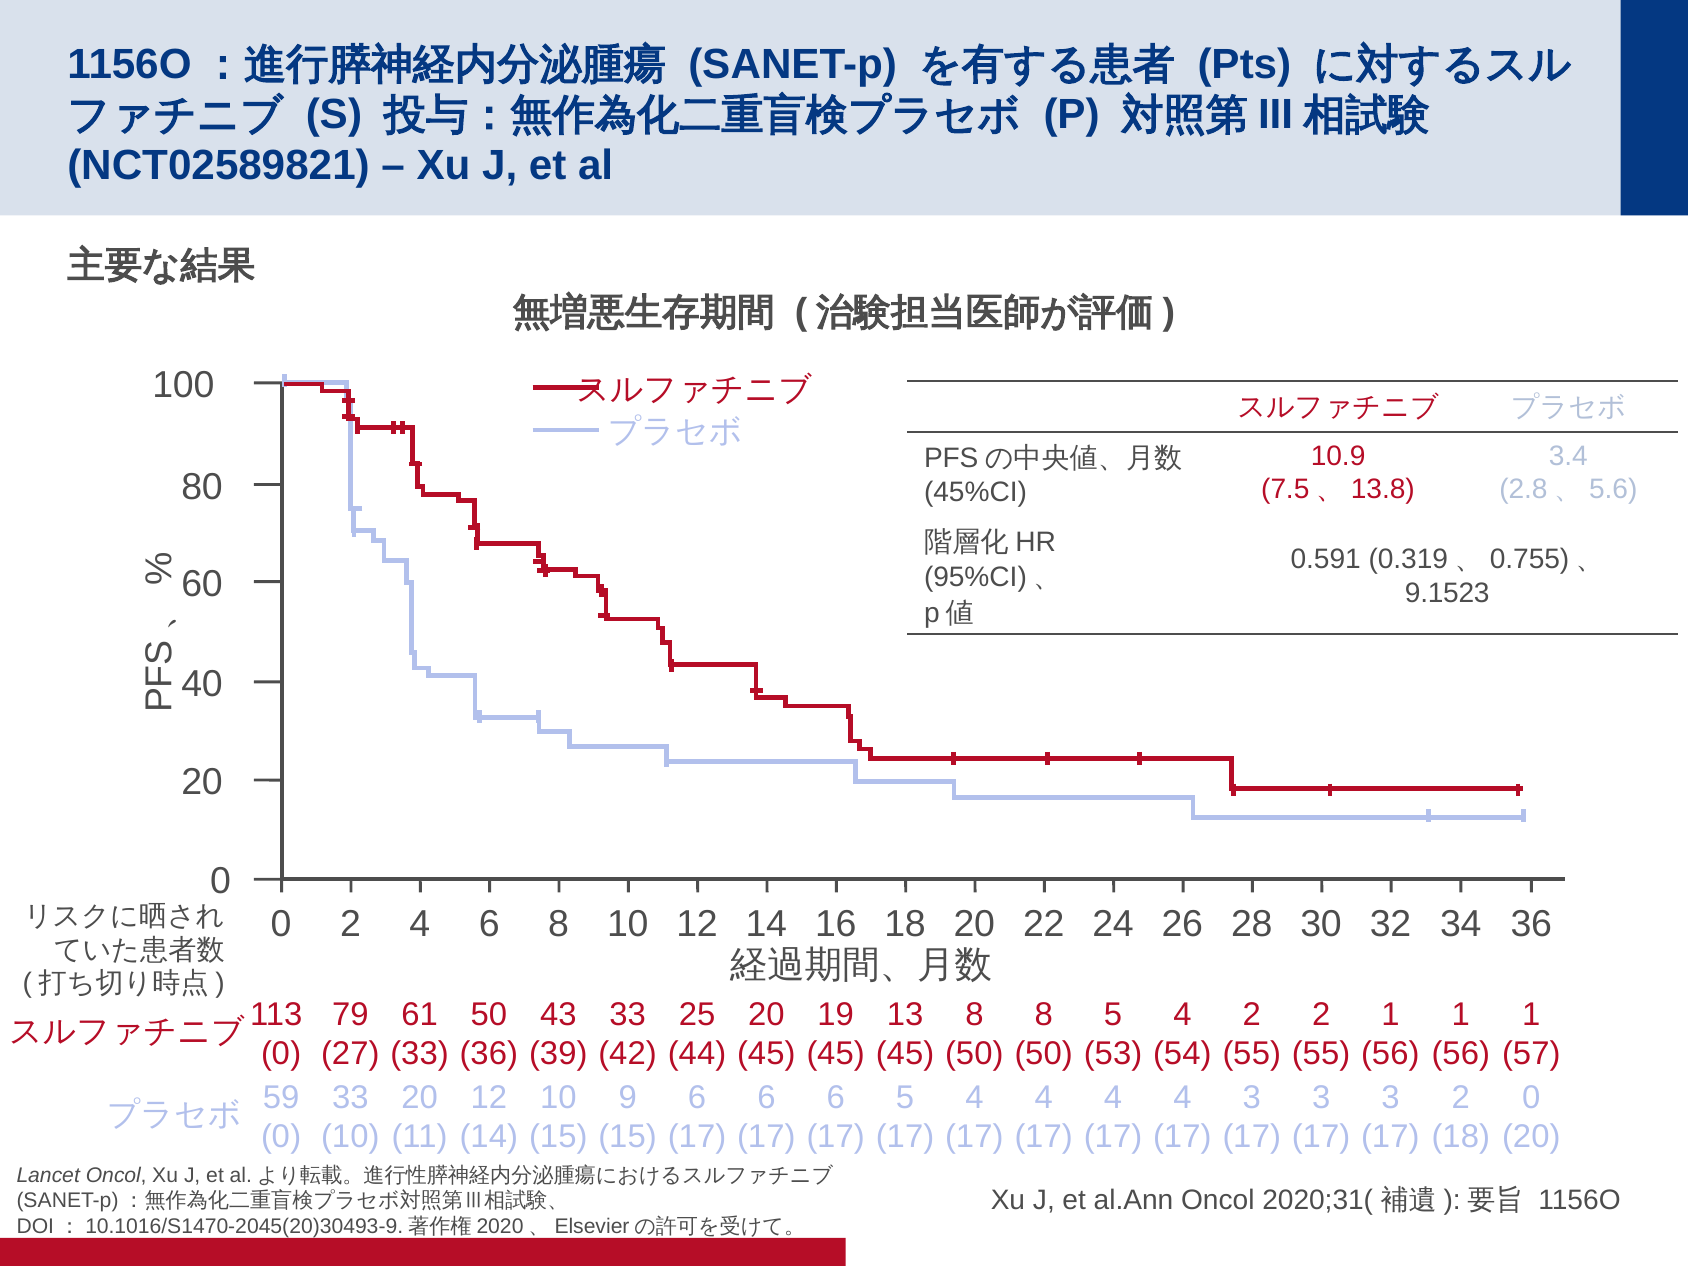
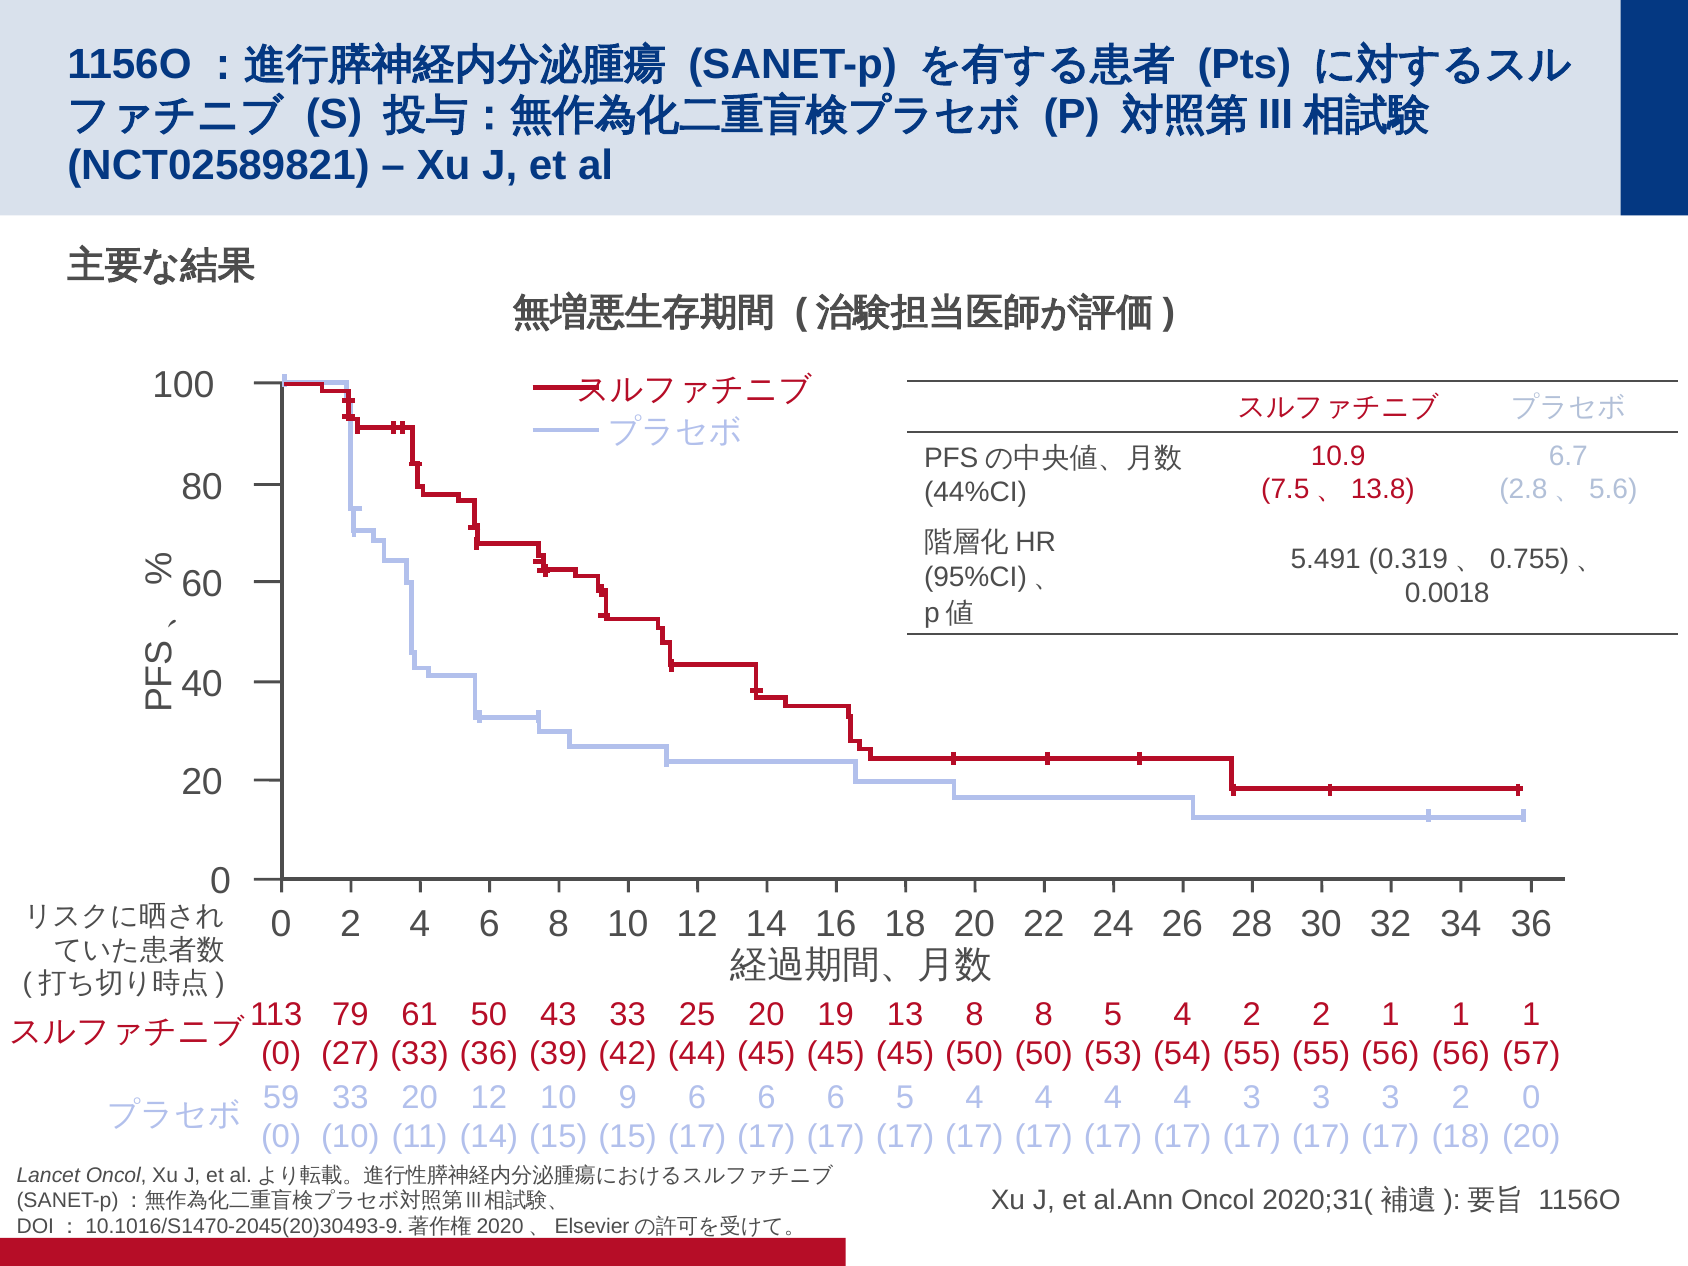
3.4: 3.4 -> 6.7
45%CI: 45%CI -> 44%CI
0.591: 0.591 -> 5.491
9.1523: 9.1523 -> 0.0018
